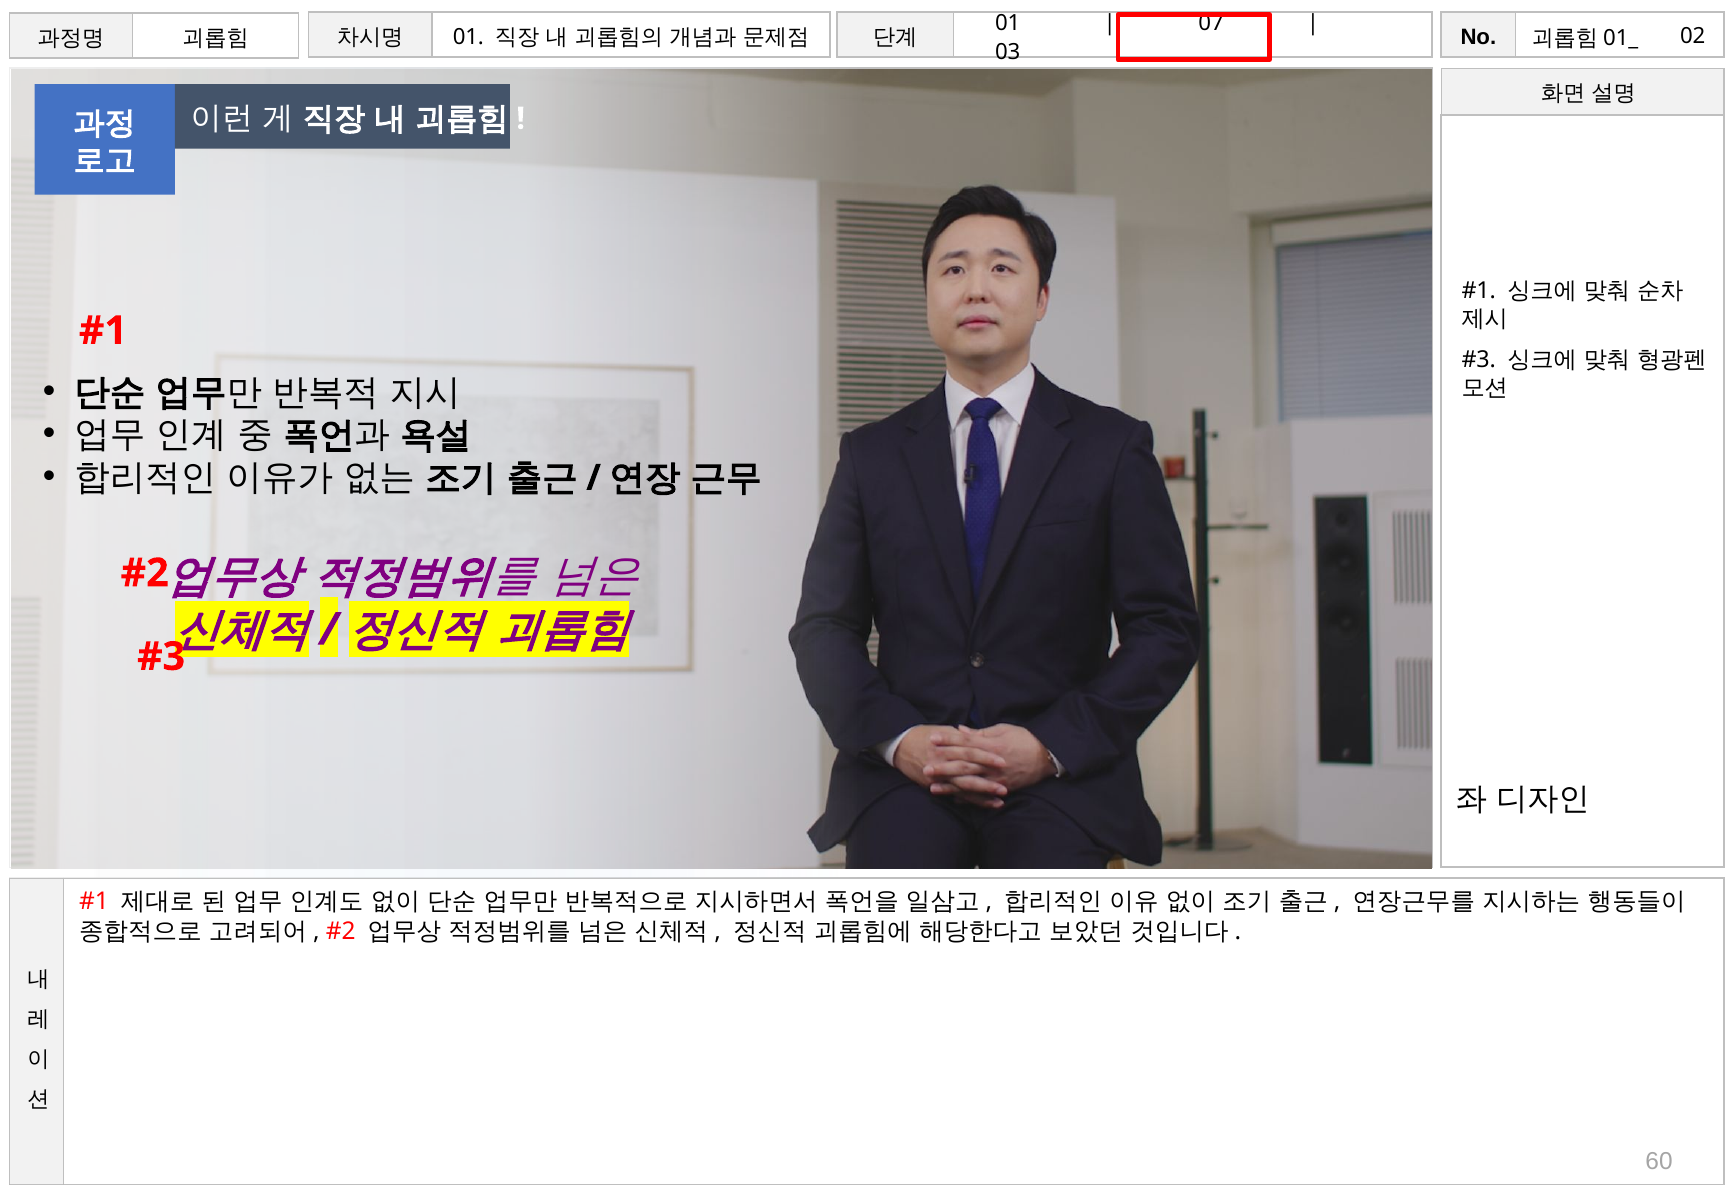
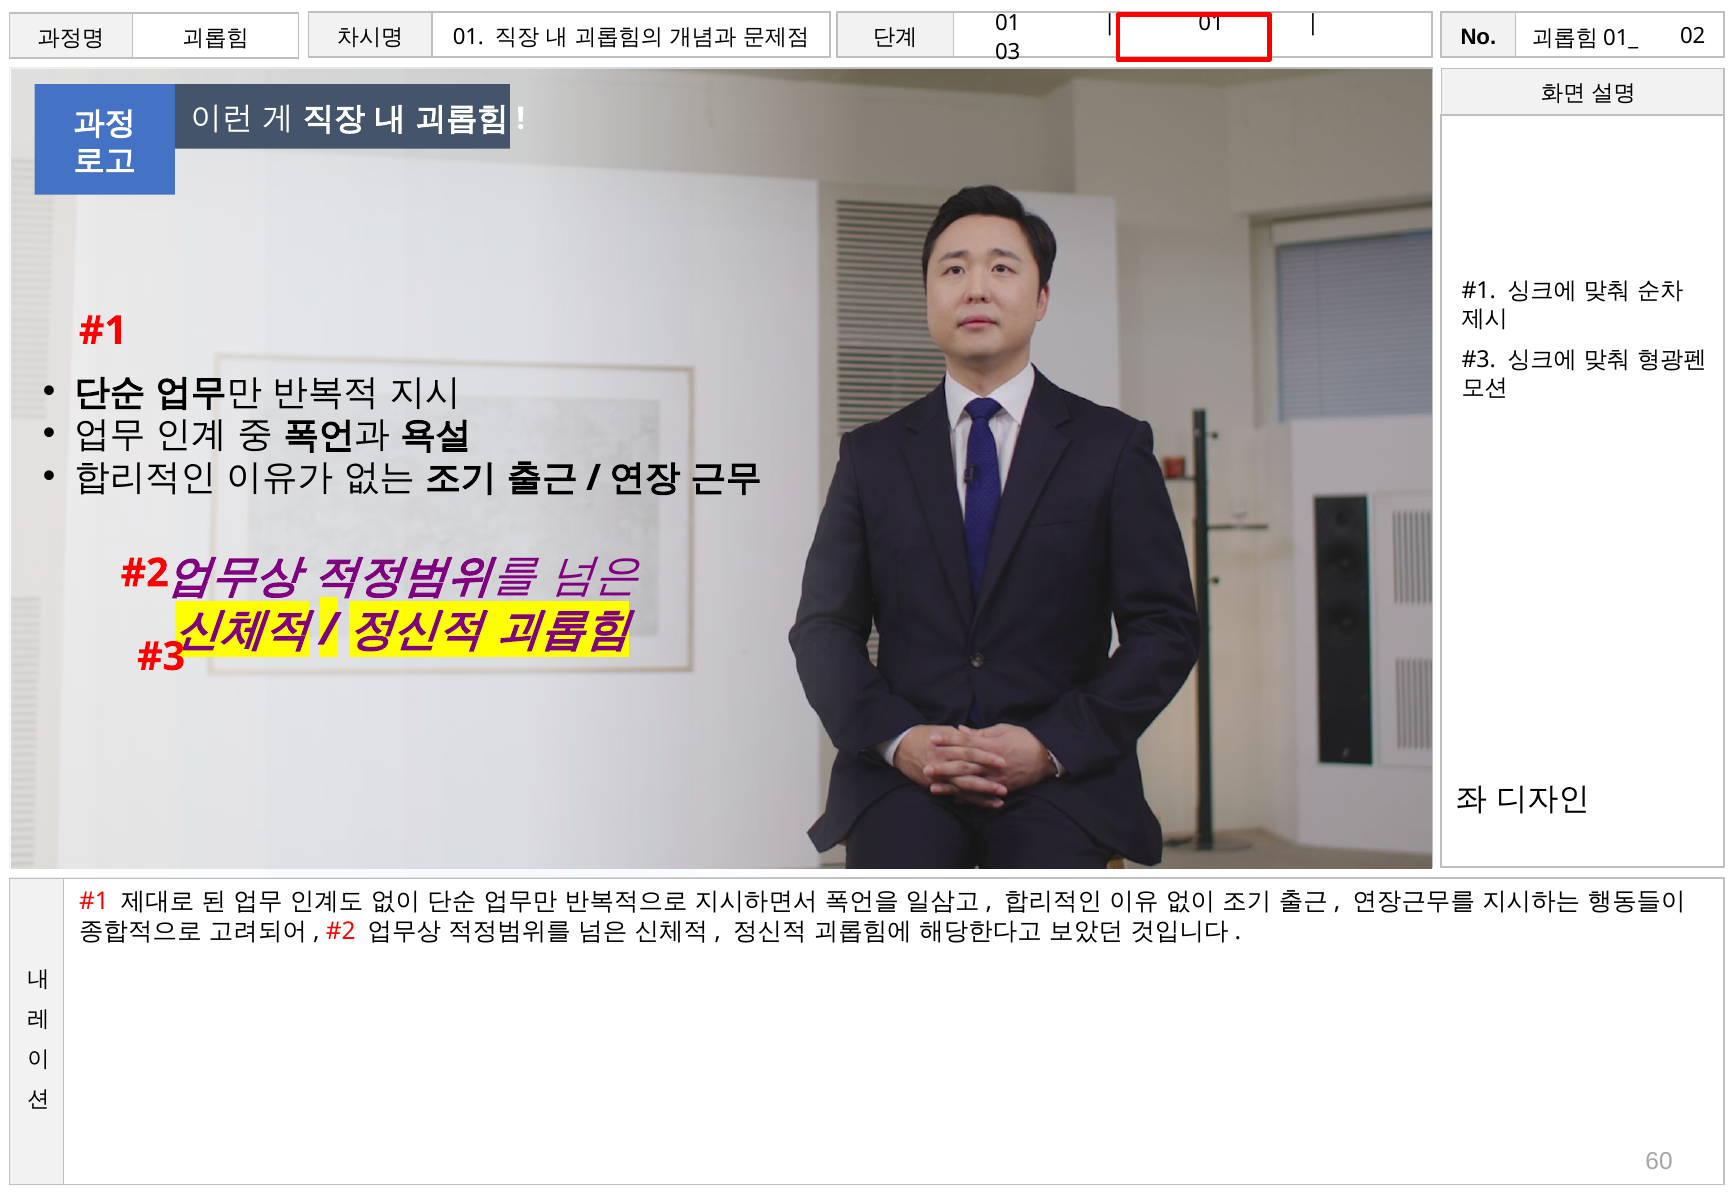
07 at (1211, 23): 07 -> 01
